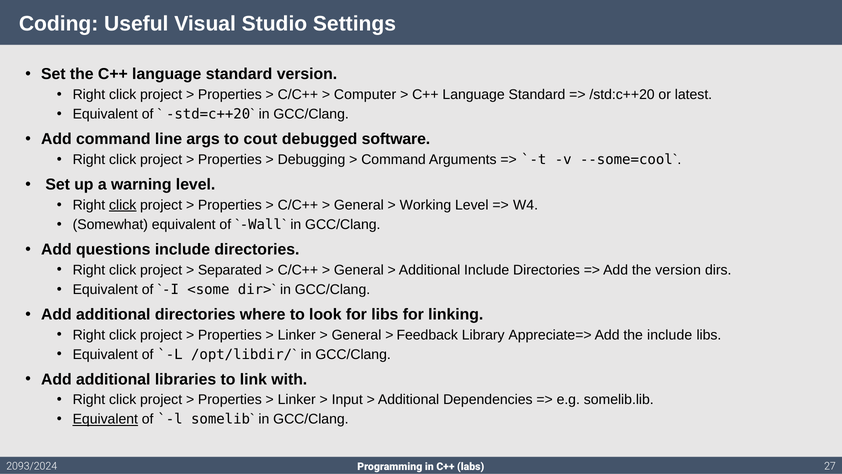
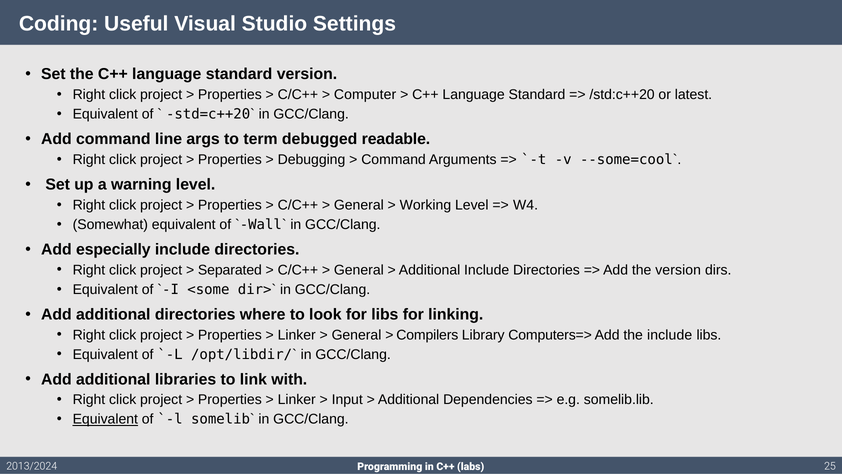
cout: cout -> term
software: software -> readable
click at (123, 205) underline: present -> none
questions: questions -> especially
Feedback: Feedback -> Compilers
Appreciate=>: Appreciate=> -> Computers=>
2093/2024: 2093/2024 -> 2013/2024
27: 27 -> 25
